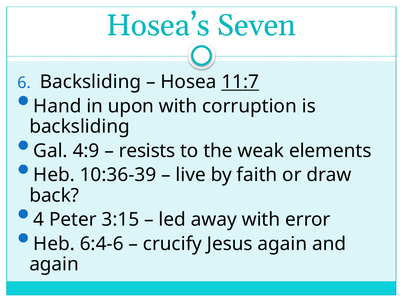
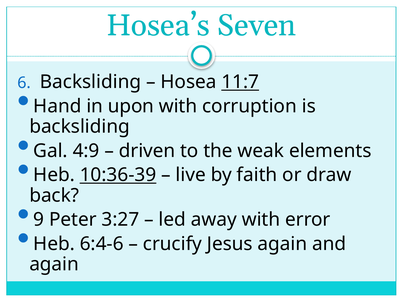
resists: resists -> driven
10:36-39 underline: none -> present
4: 4 -> 9
3:15: 3:15 -> 3:27
